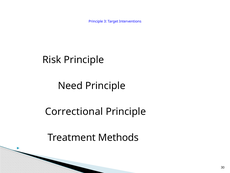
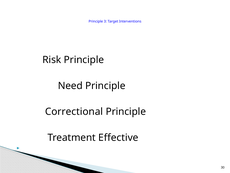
Methods: Methods -> Effective
